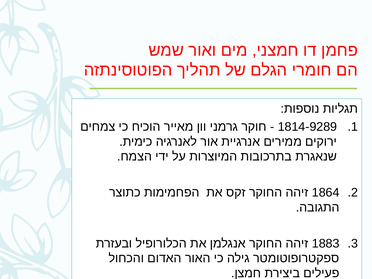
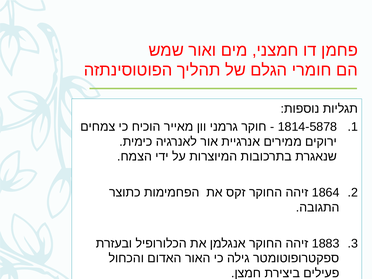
1814-9289: 1814-9289 -> 1814-5878
